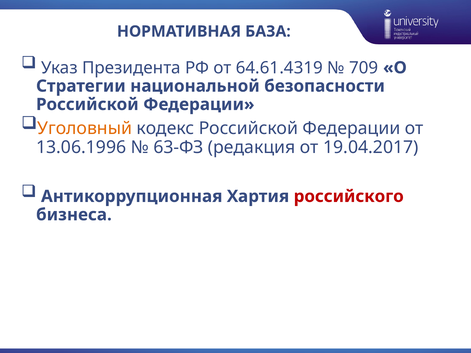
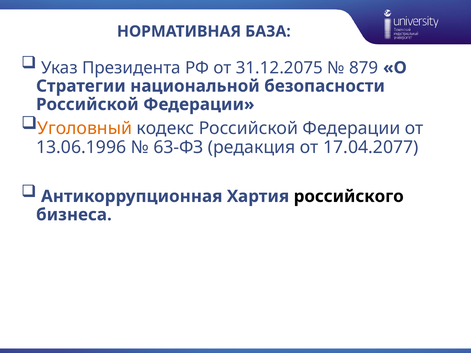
64.61.4319: 64.61.4319 -> 31.12.2075
709: 709 -> 879
19.04.2017: 19.04.2017 -> 17.04.2077
российского colour: red -> black
